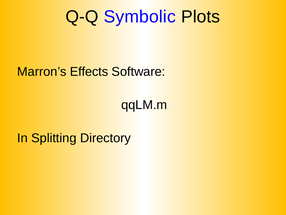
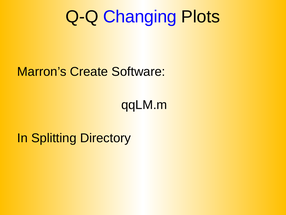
Symbolic: Symbolic -> Changing
Effects: Effects -> Create
